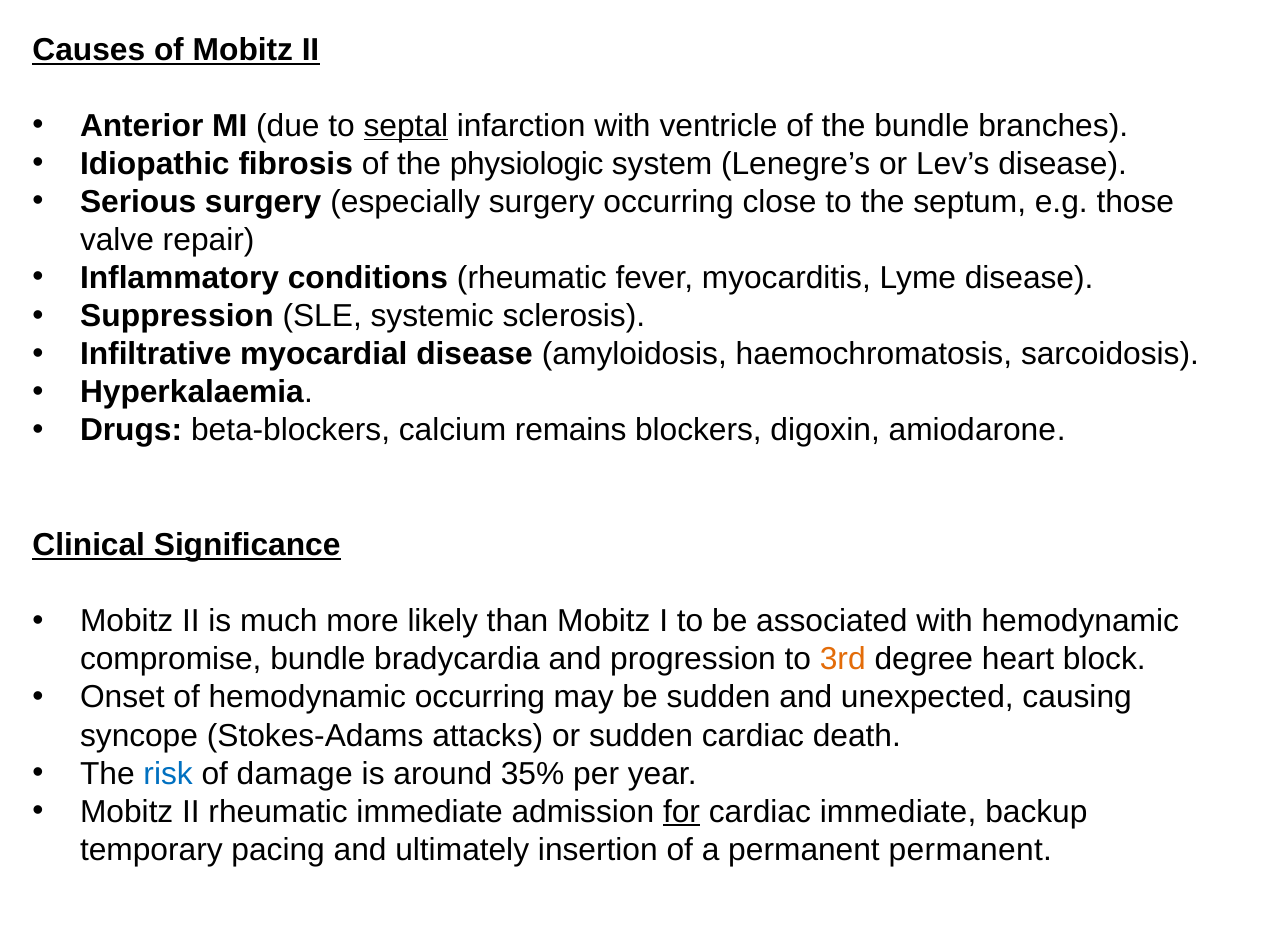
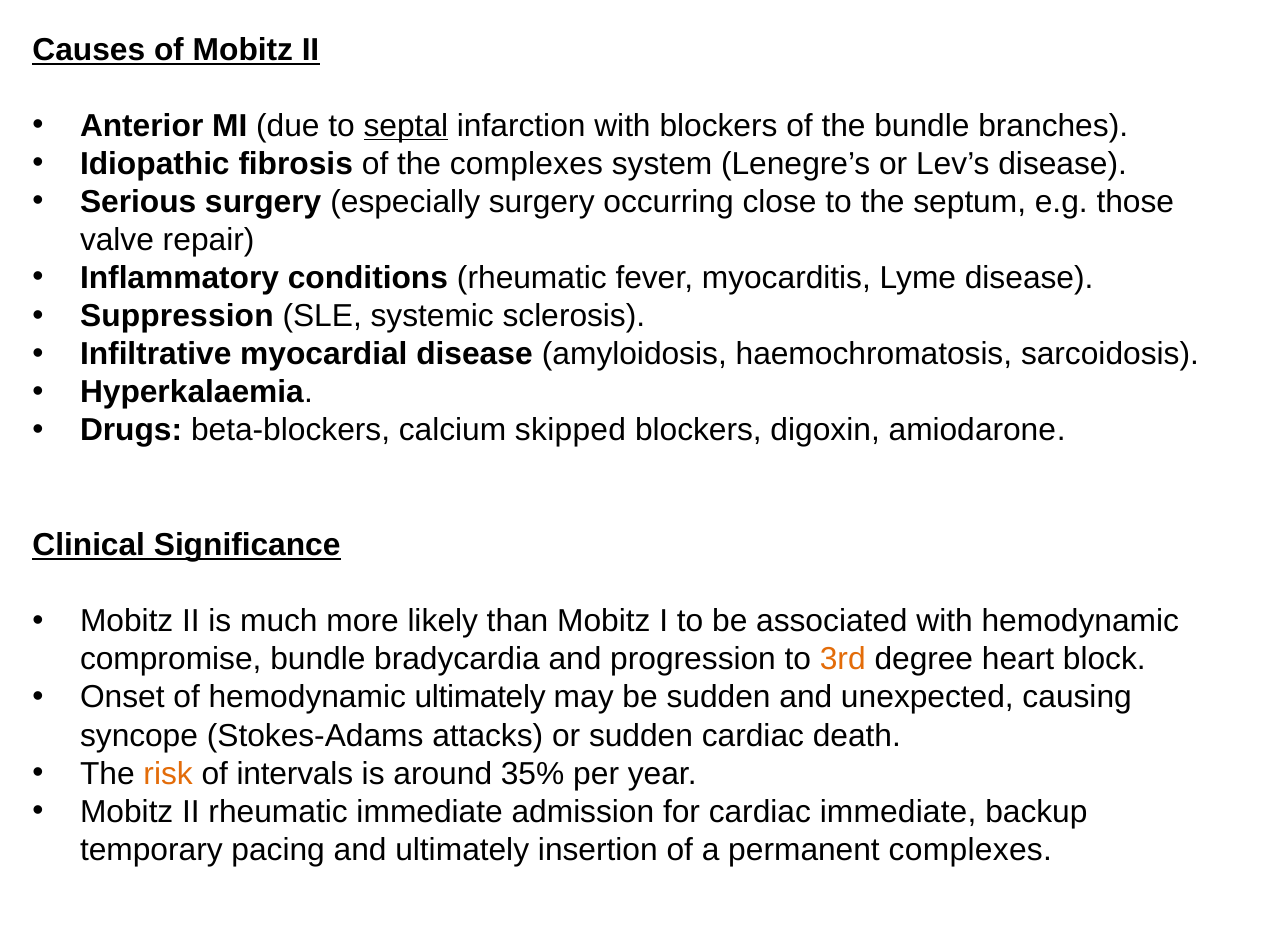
with ventricle: ventricle -> blockers
the physiologic: physiologic -> complexes
remains: remains -> skipped
hemodynamic occurring: occurring -> ultimately
risk colour: blue -> orange
damage: damage -> intervals
for underline: present -> none
permanent permanent: permanent -> complexes
